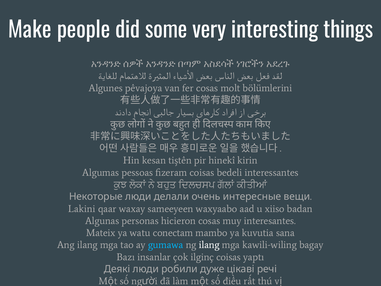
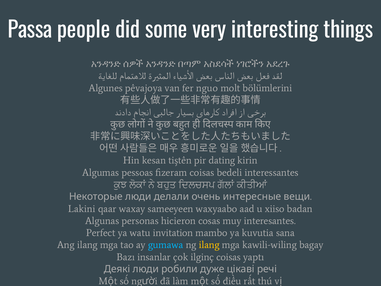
Make: Make -> Passa
fer cosas: cosas -> nguo
hinekî: hinekî -> dating
Mateix: Mateix -> Perfect
conectam: conectam -> invitation
ilang at (209, 245) colour: white -> yellow
